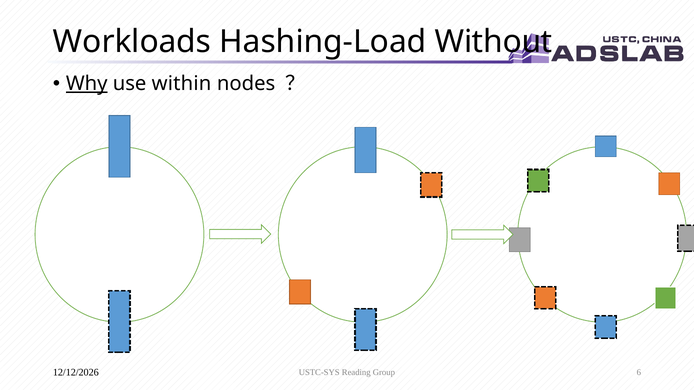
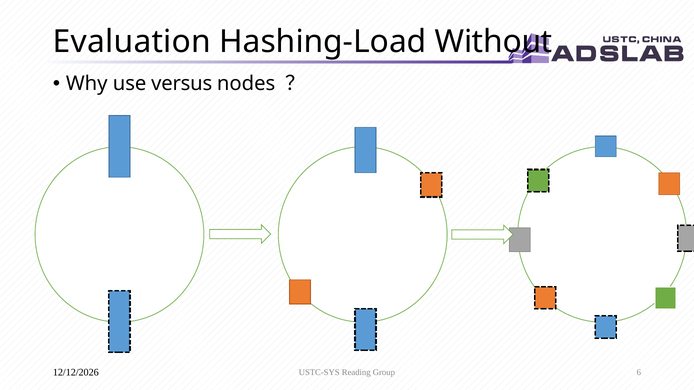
Workloads: Workloads -> Evaluation
Why underline: present -> none
within: within -> versus
